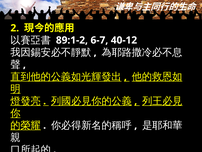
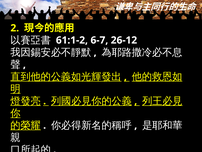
89:1-2: 89:1-2 -> 61:1-2
40-12: 40-12 -> 26-12
